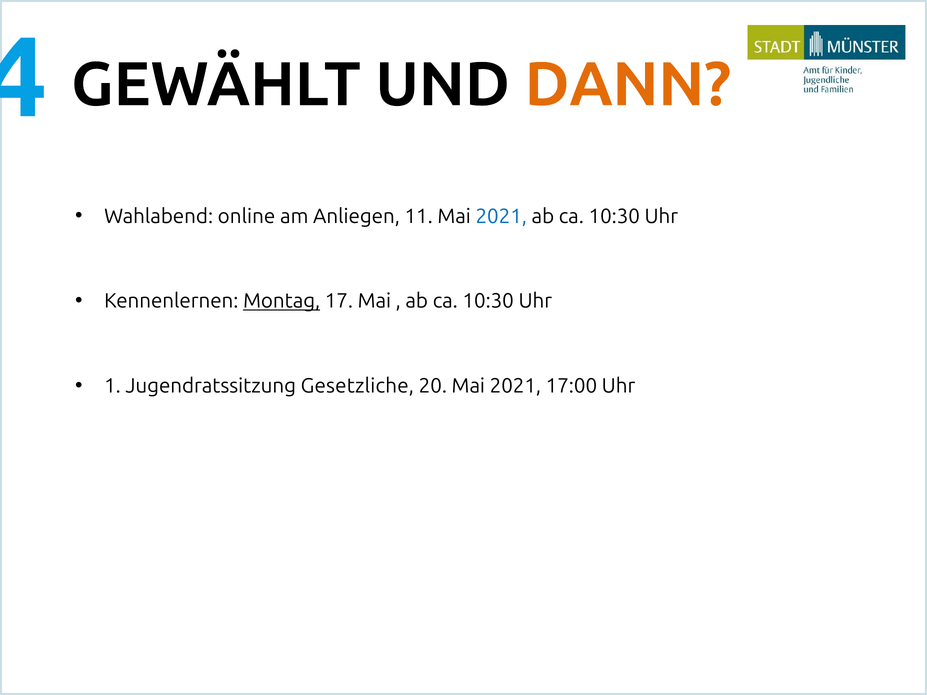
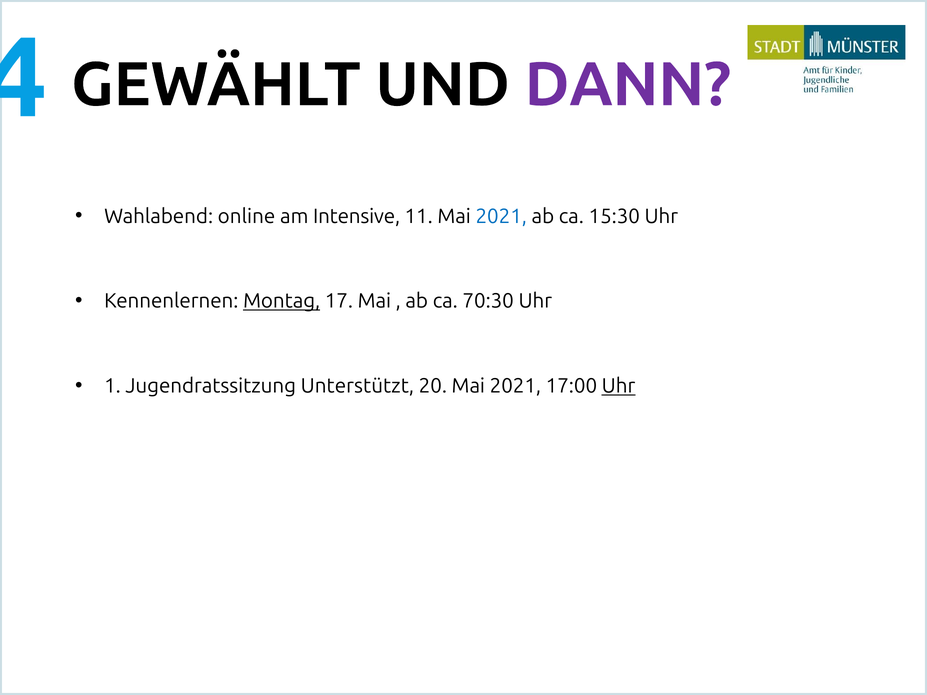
DANN colour: orange -> purple
Anliegen: Anliegen -> Intensive
10:30 at (614, 216): 10:30 -> 15:30
10:30 at (488, 301): 10:30 -> 70:30
Gesetzliche: Gesetzliche -> Unterstützt
Uhr at (619, 386) underline: none -> present
